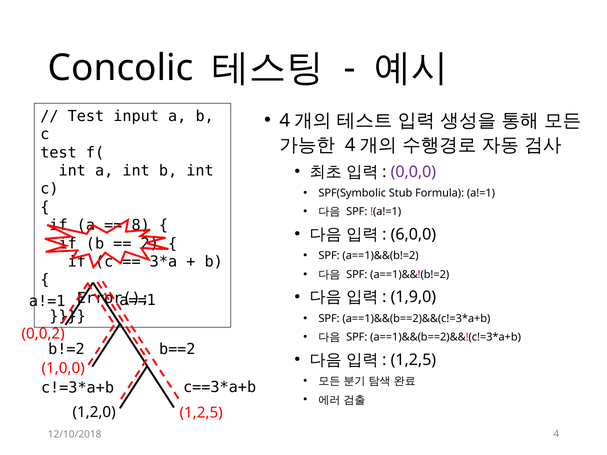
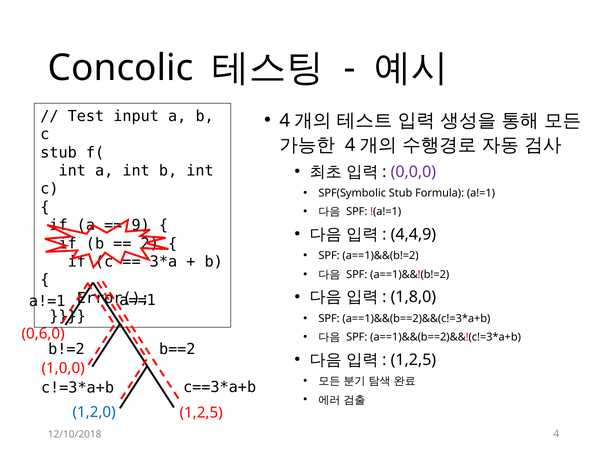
test at (59, 153): test -> stub
8: 8 -> 9
6,0,0: 6,0,0 -> 4,4,9
1,9,0: 1,9,0 -> 1,8,0
0,0,2: 0,0,2 -> 0,6,0
1,2,0 colour: black -> blue
